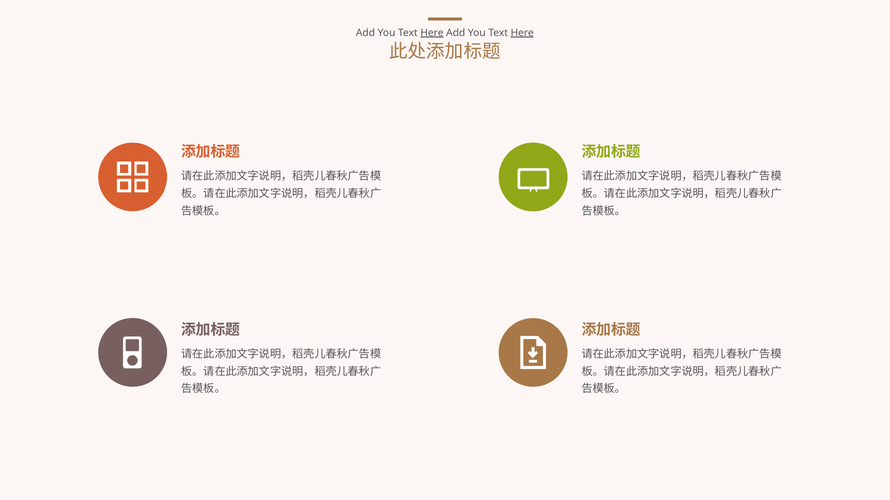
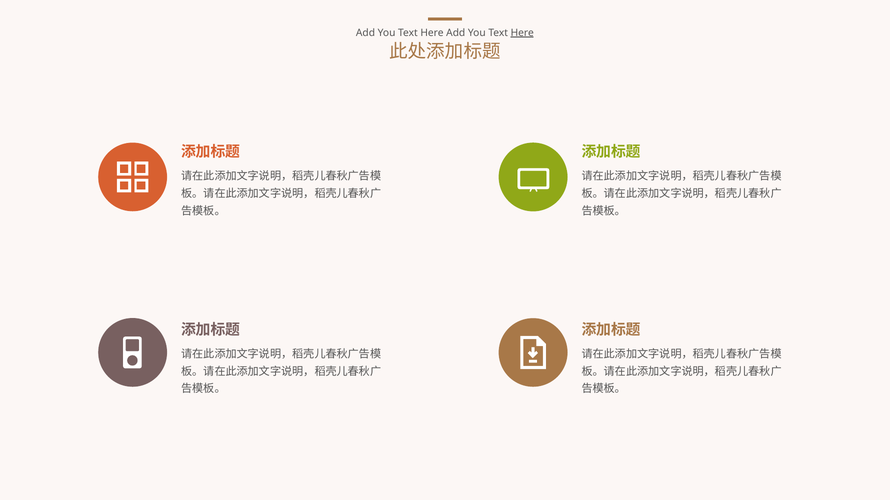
Here at (432, 33) underline: present -> none
